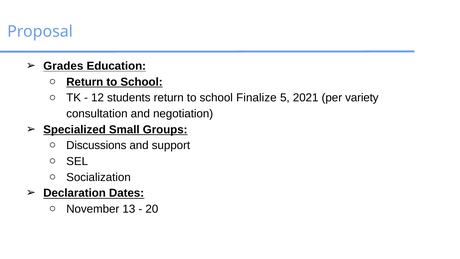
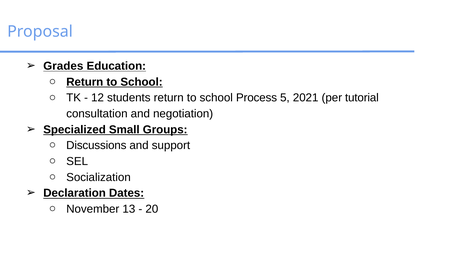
Finalize: Finalize -> Process
variety: variety -> tutorial
